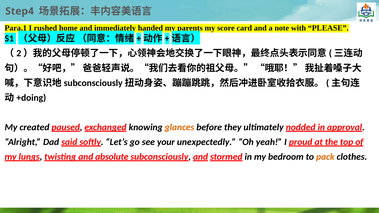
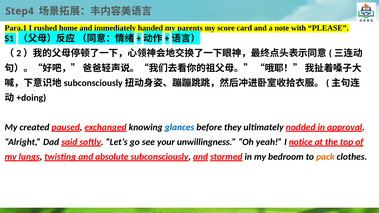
glances colour: orange -> blue
unexpectedly: unexpectedly -> unwillingness
proud: proud -> notice
